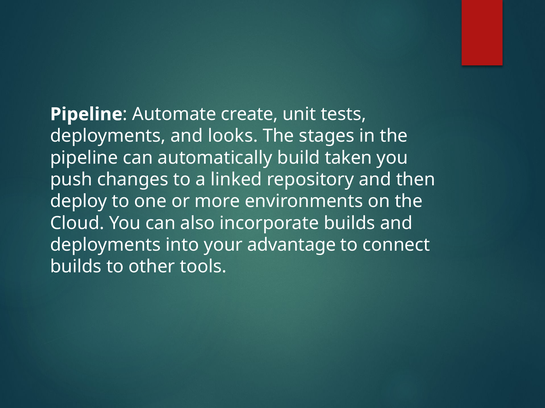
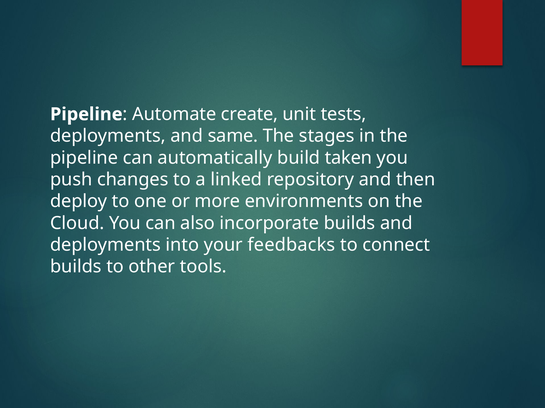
looks: looks -> same
advantage: advantage -> feedbacks
